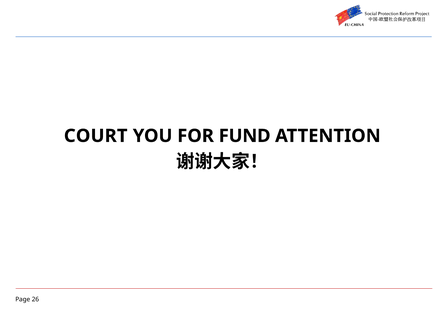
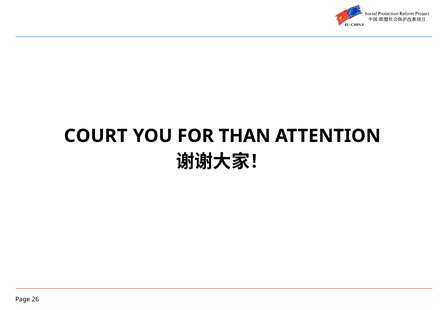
FUND: FUND -> THAN
